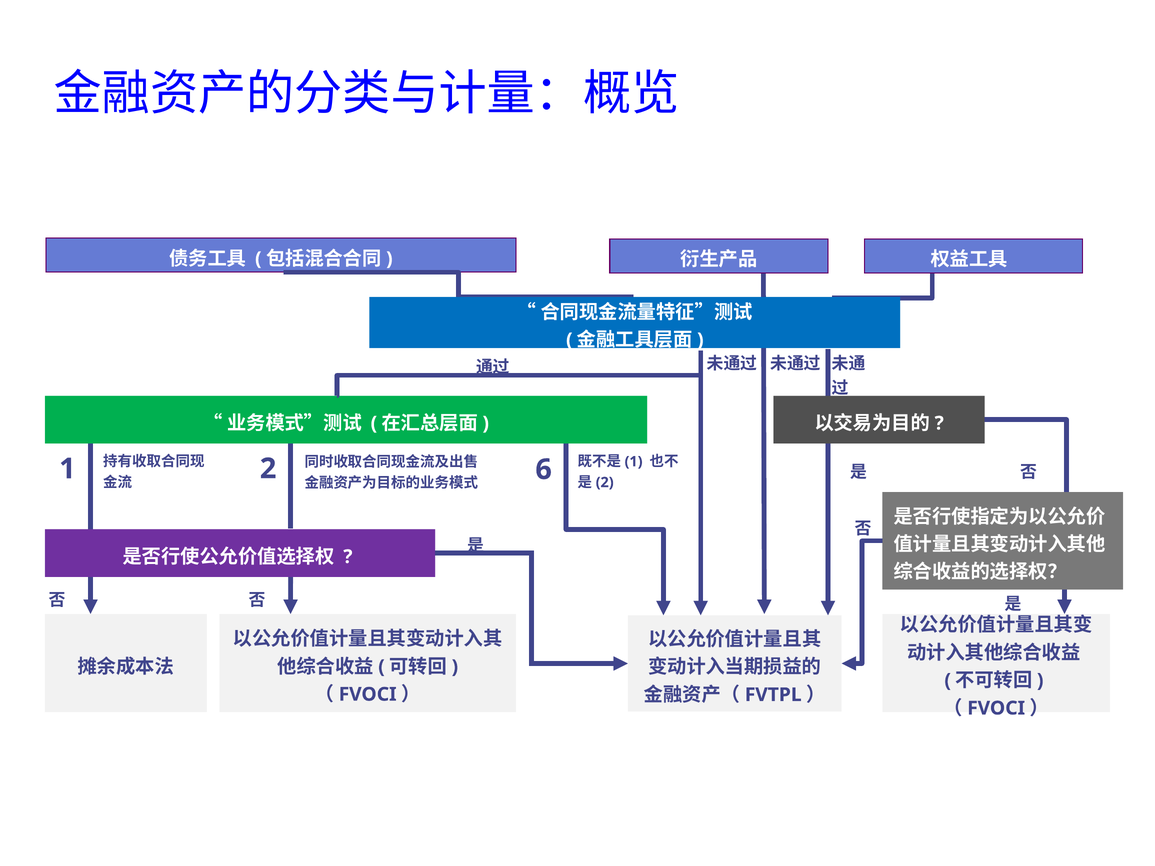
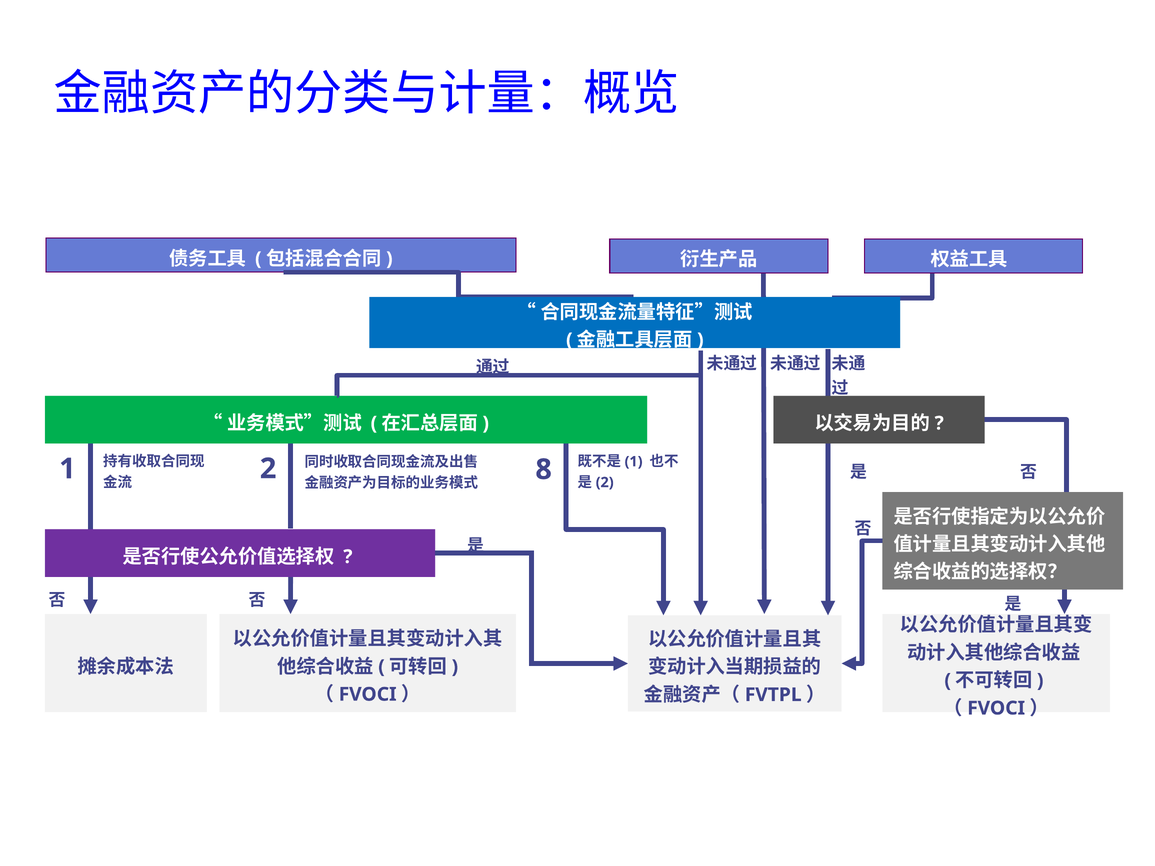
6: 6 -> 8
